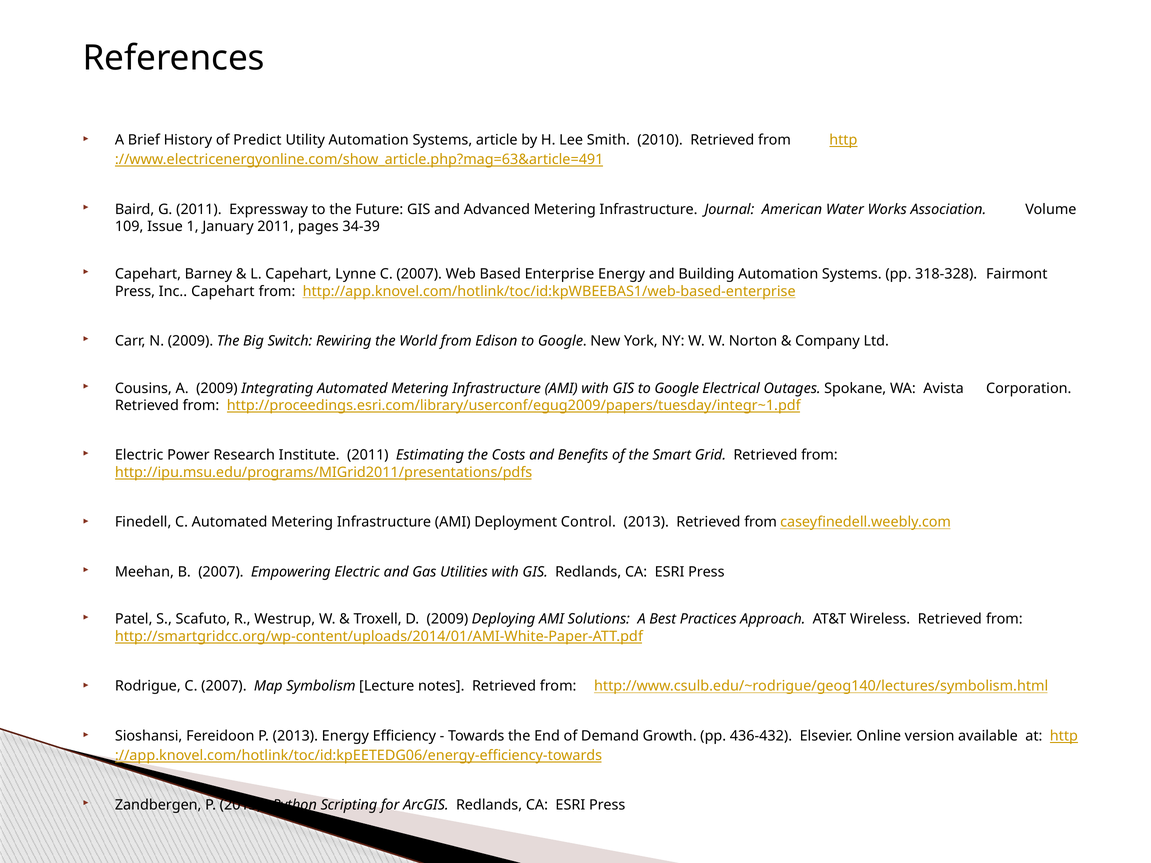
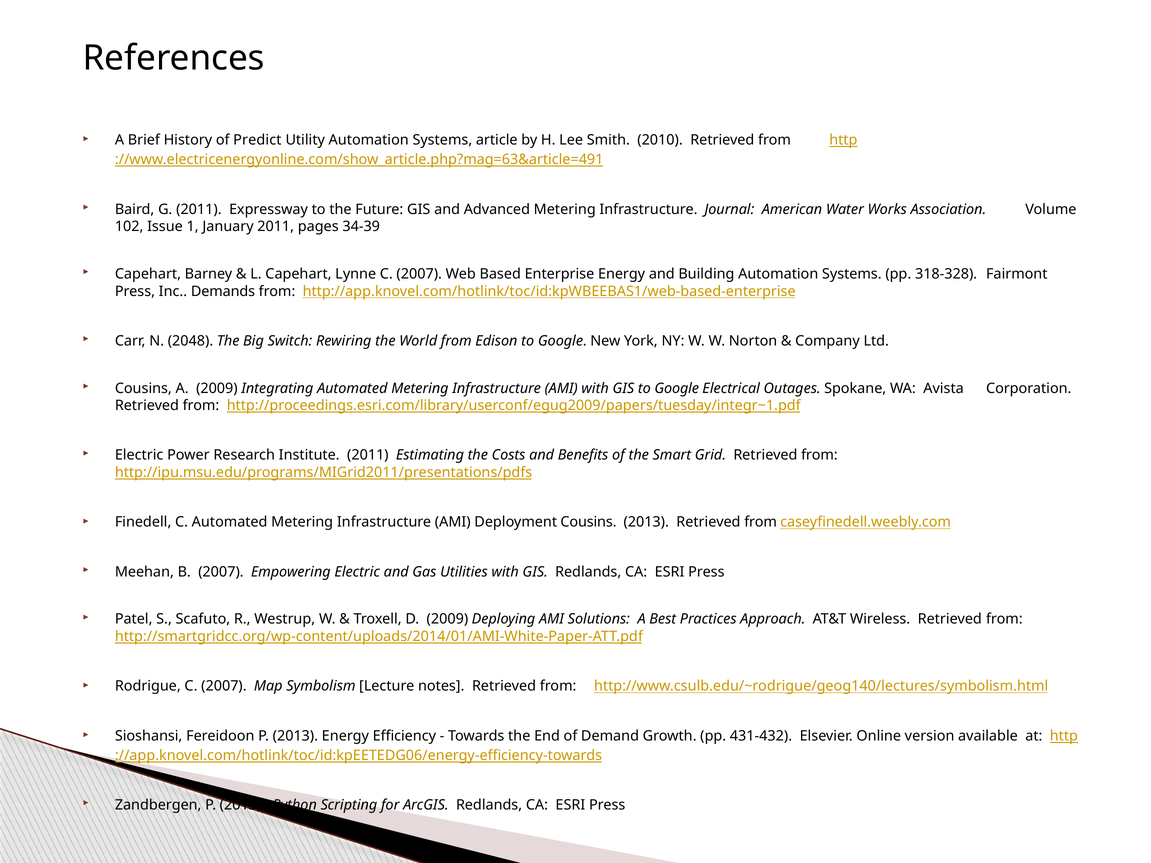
109: 109 -> 102
Inc Capehart: Capehart -> Demands
N 2009: 2009 -> 2048
Deployment Control: Control -> Cousins
436-432: 436-432 -> 431-432
